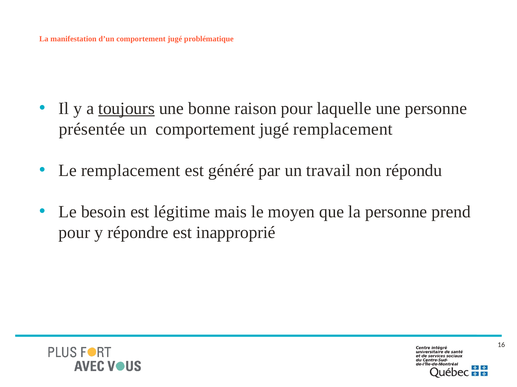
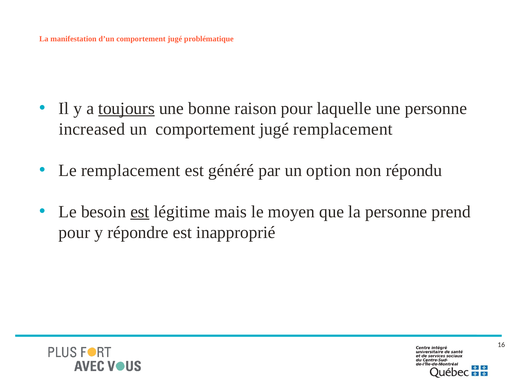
présentée: présentée -> increased
travail: travail -> option
est at (140, 212) underline: none -> present
